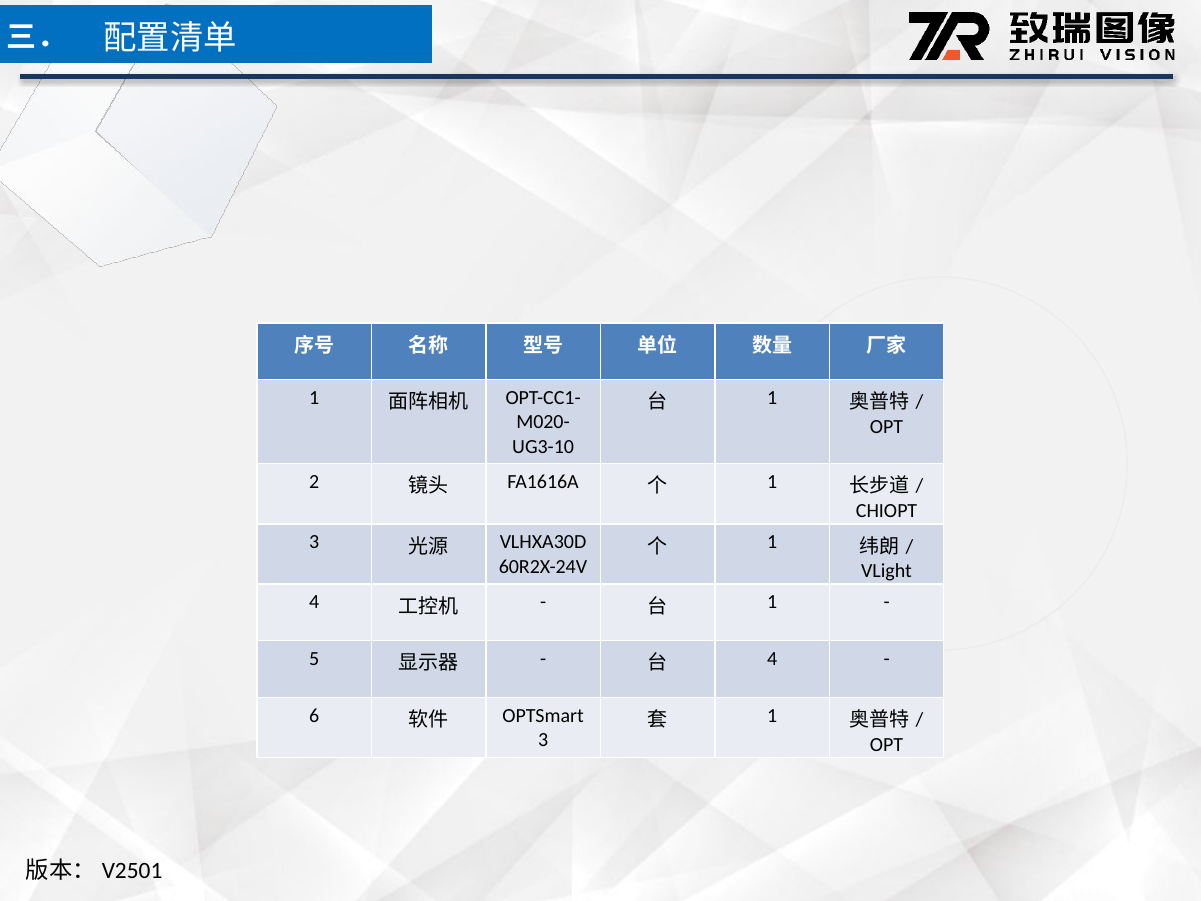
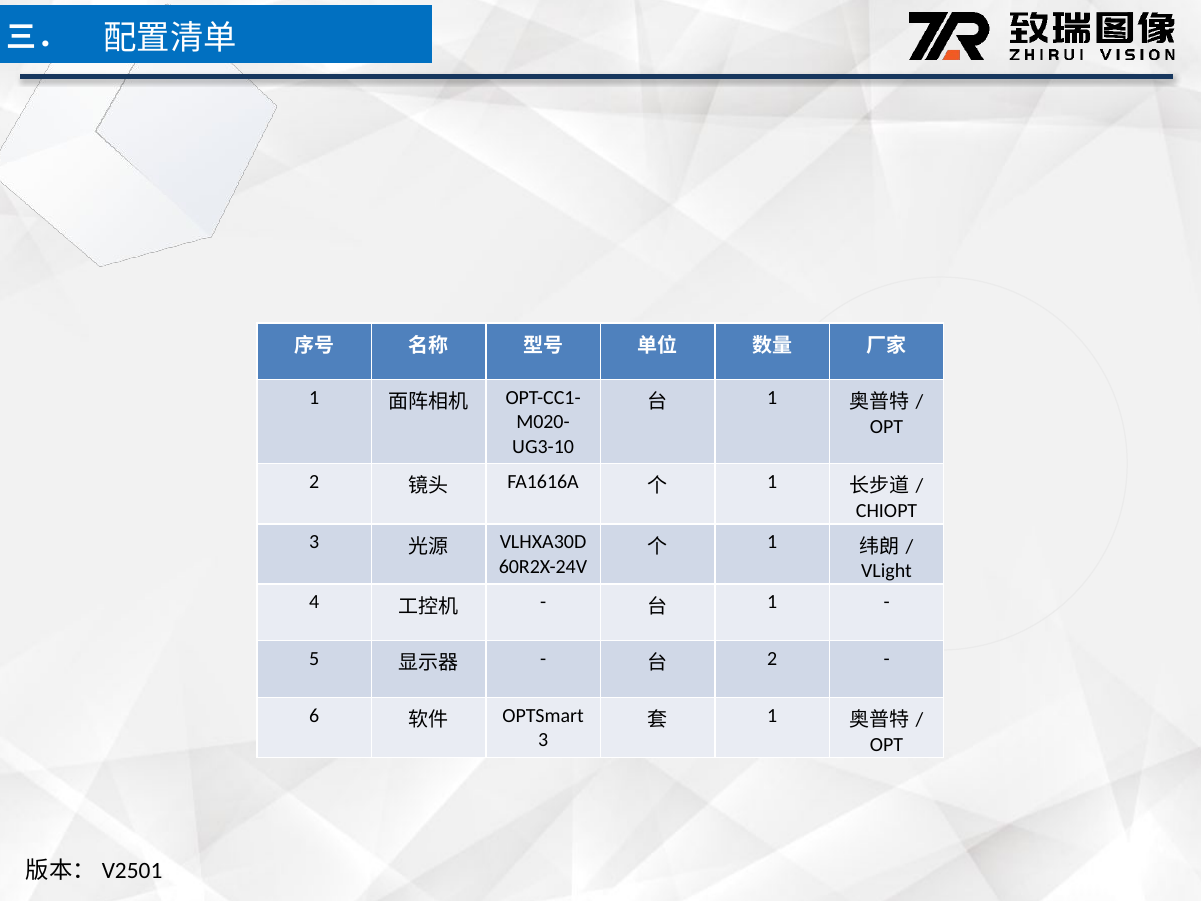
4 at (772, 659): 4 -> 2
